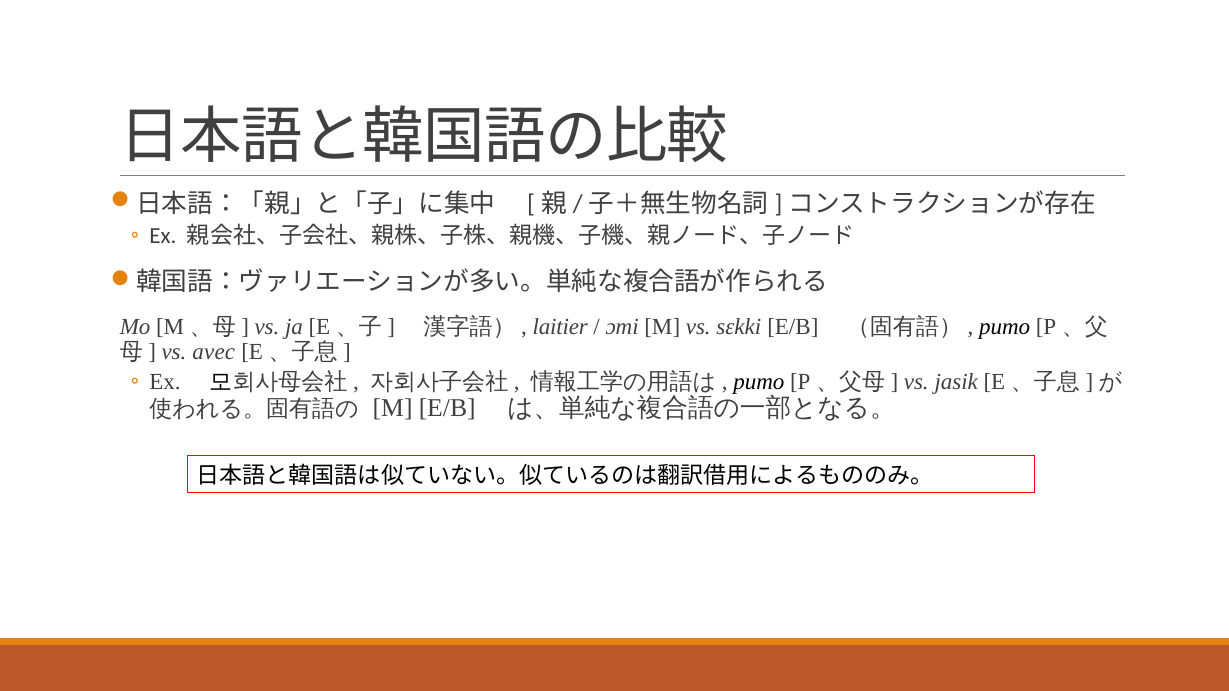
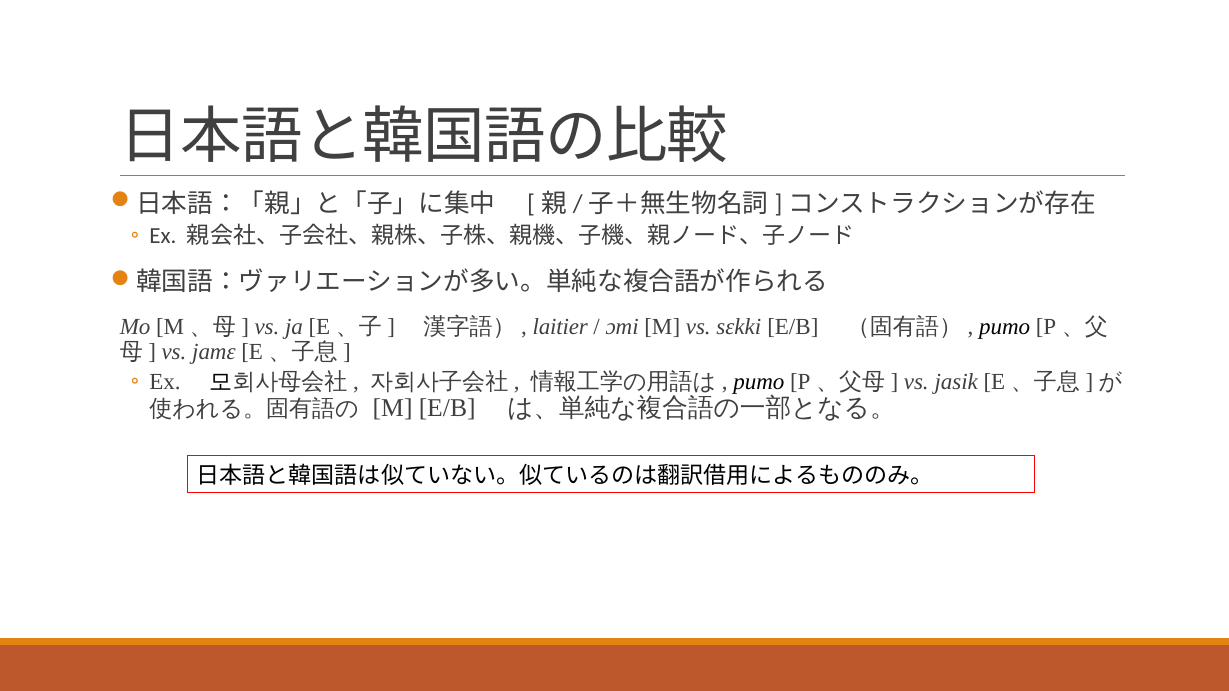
avec: avec -> jamɛ
